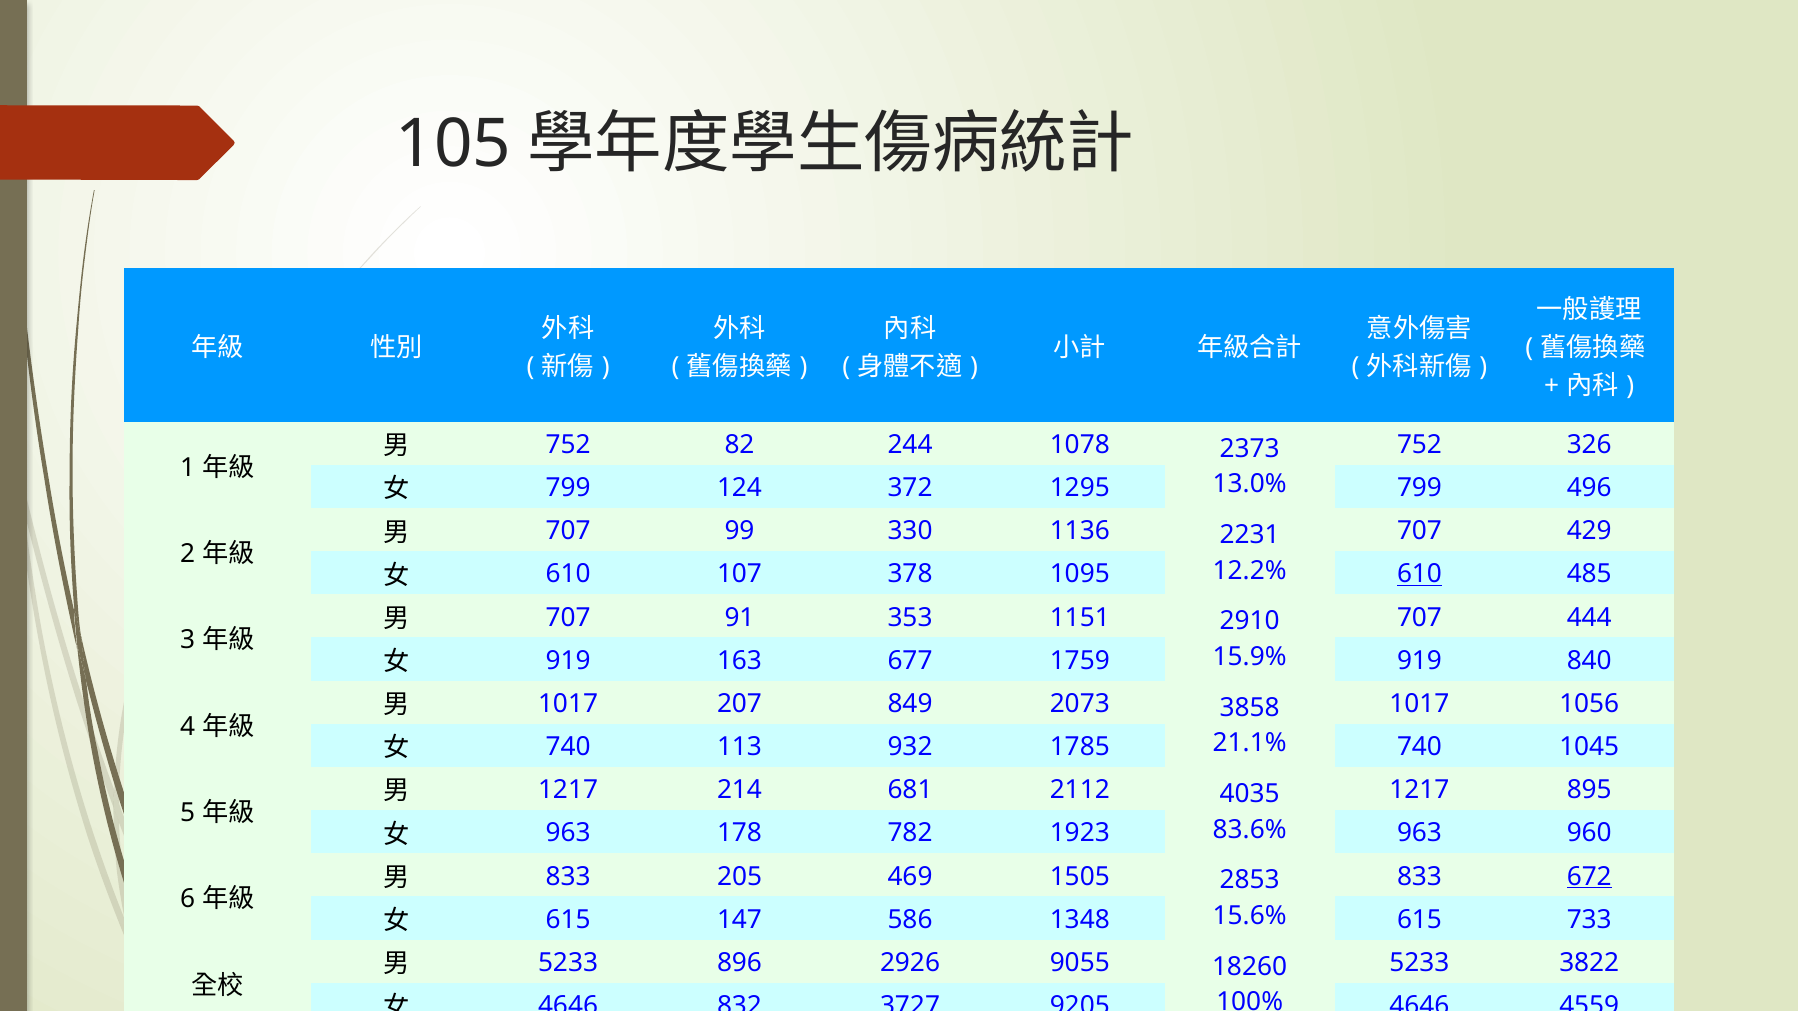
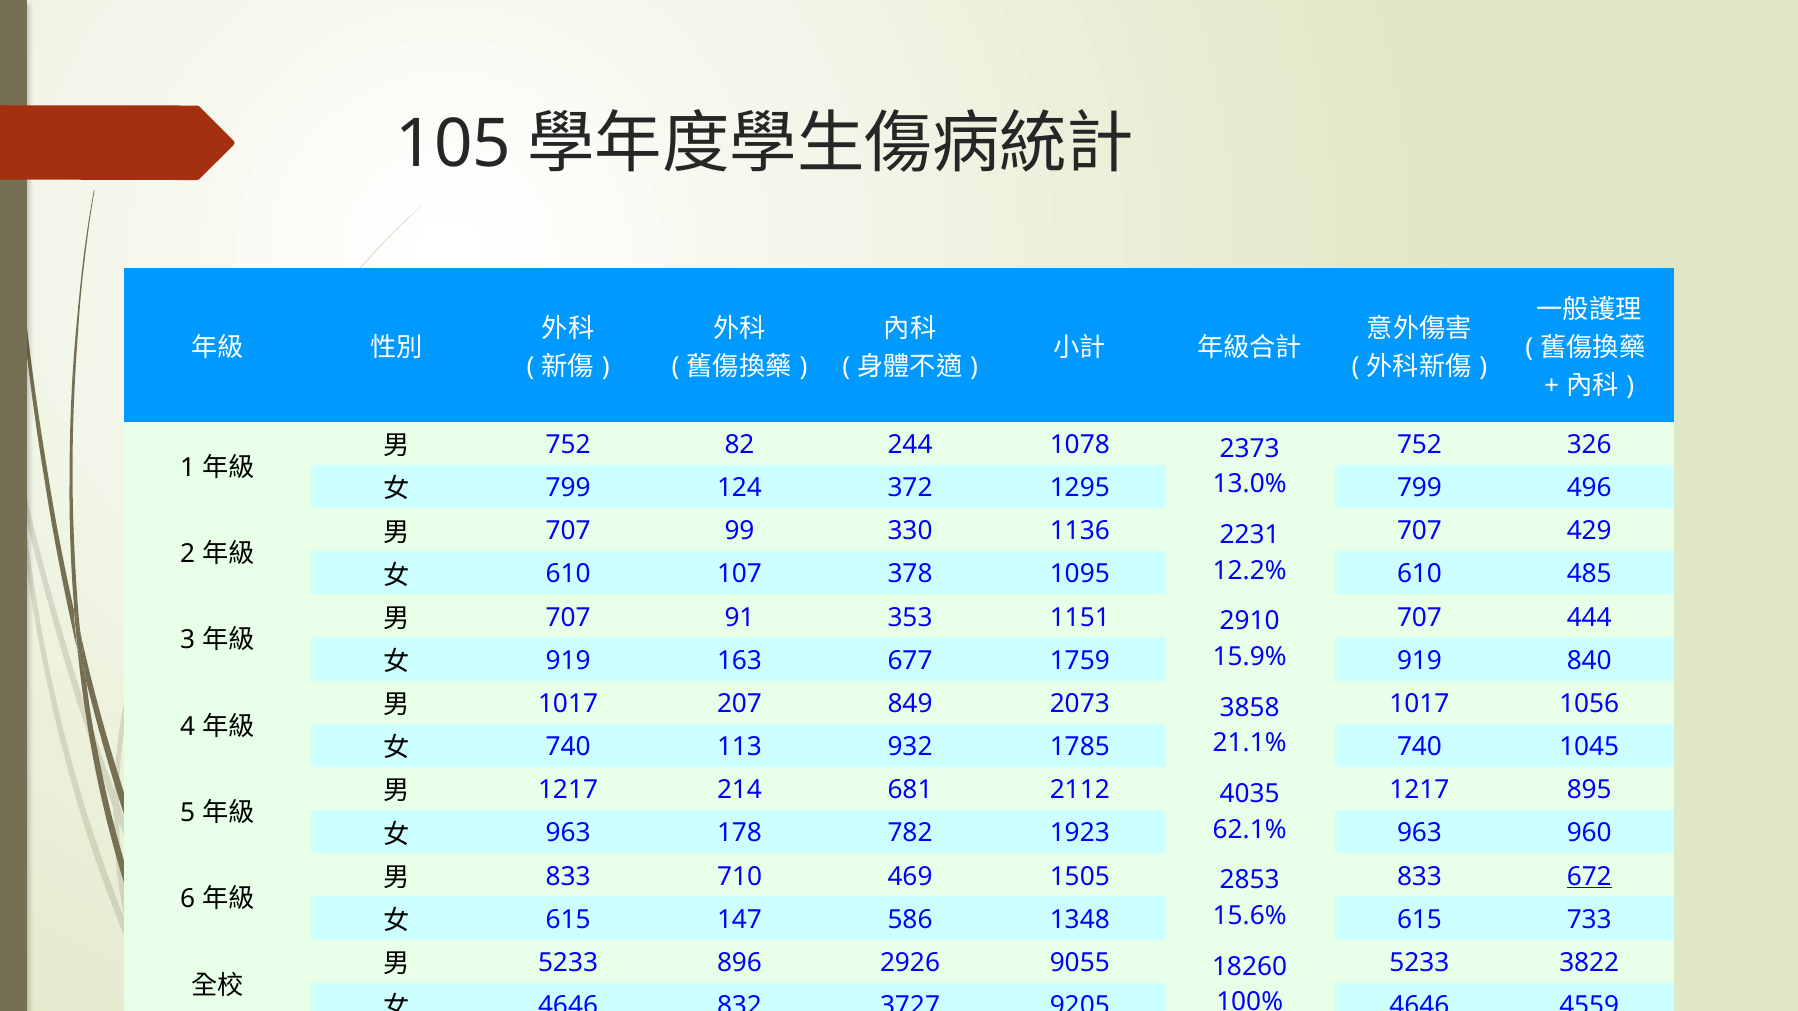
610 at (1419, 575) underline: present -> none
83.6%: 83.6% -> 62.1%
205: 205 -> 710
